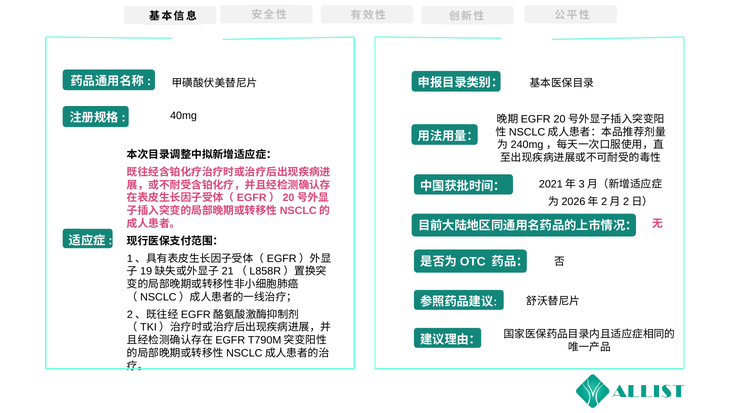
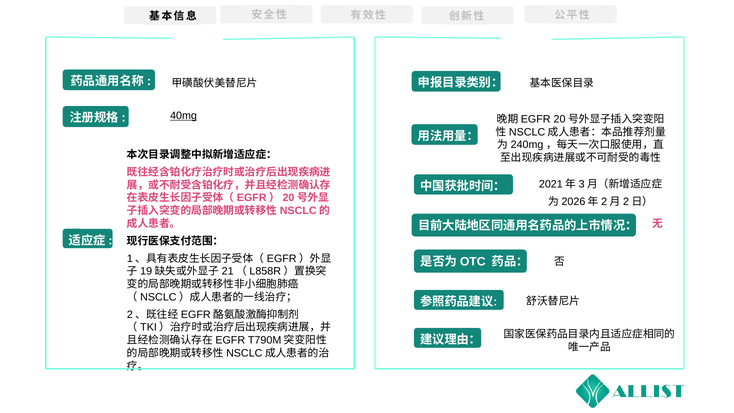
40mg underline: none -> present
